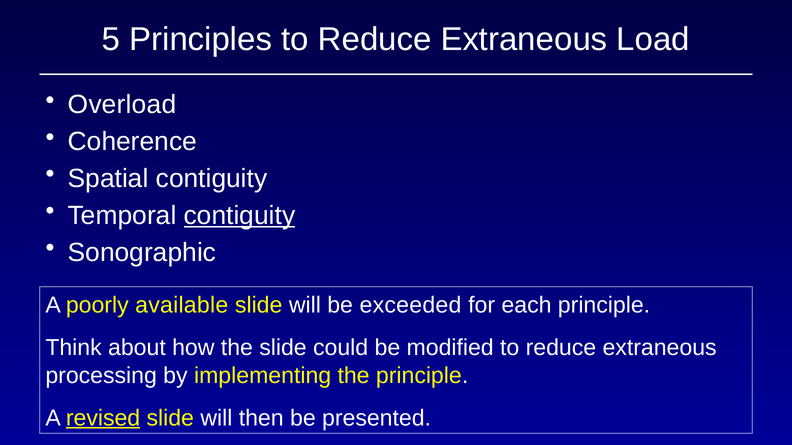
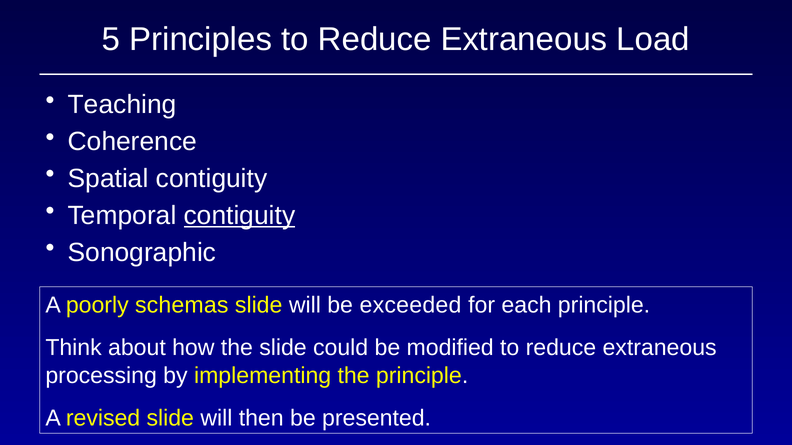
Overload: Overload -> Teaching
available: available -> schemas
revised underline: present -> none
